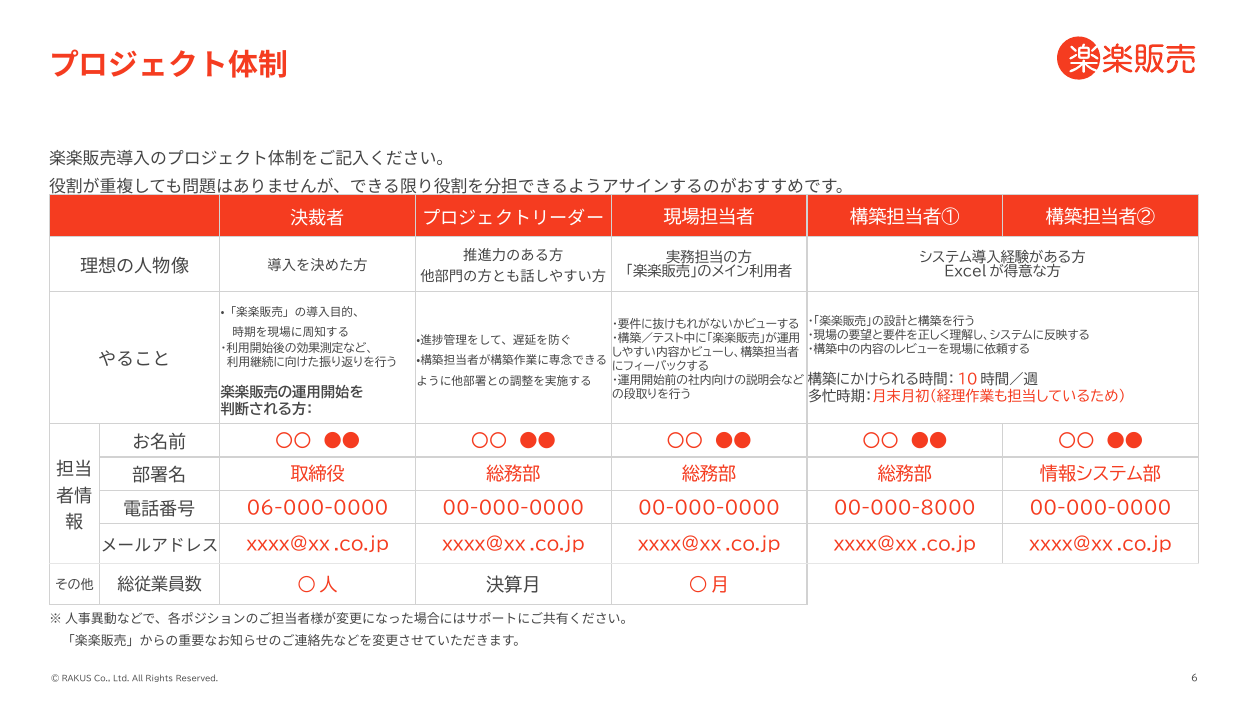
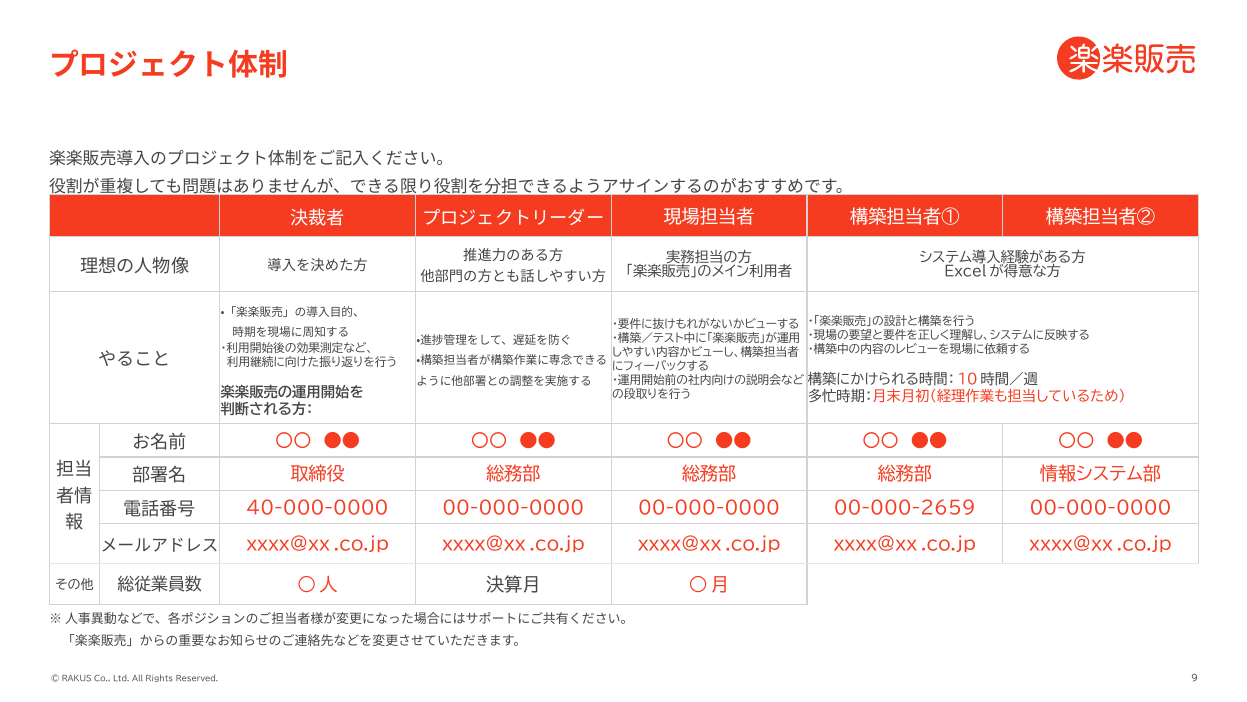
06-000-0000: 06-000-0000 -> 40-000-0000
00-000-8000: 00-000-8000 -> 00-000-2659
6: 6 -> 9
